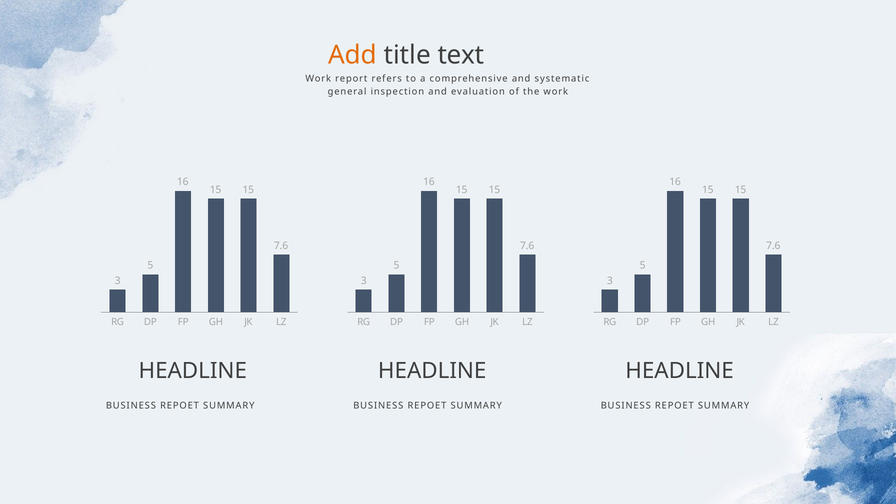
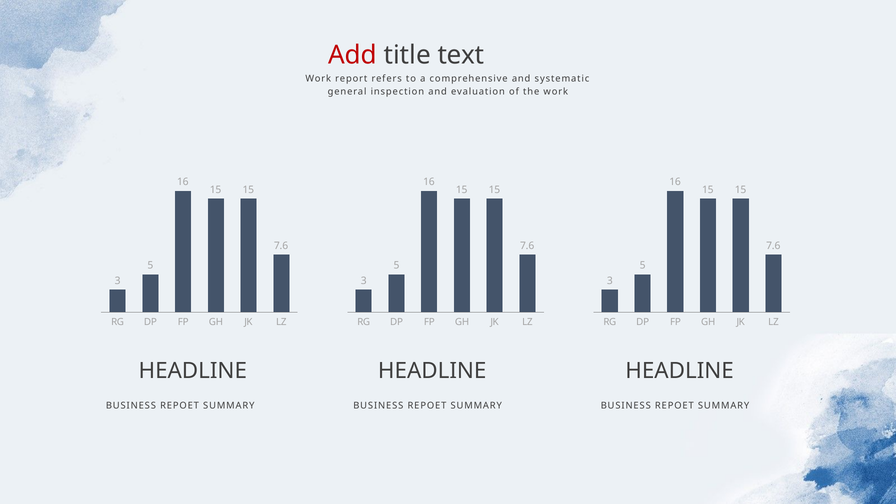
Add colour: orange -> red
